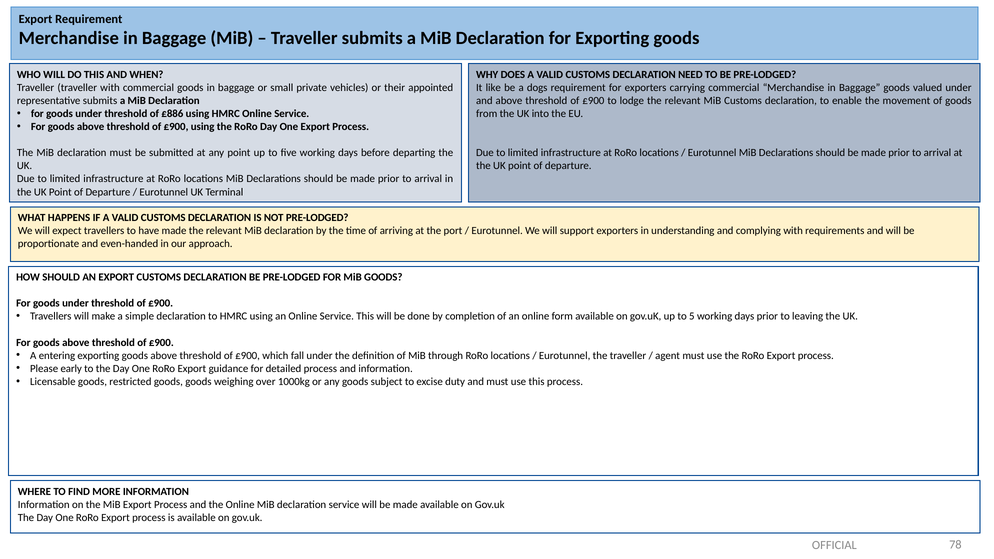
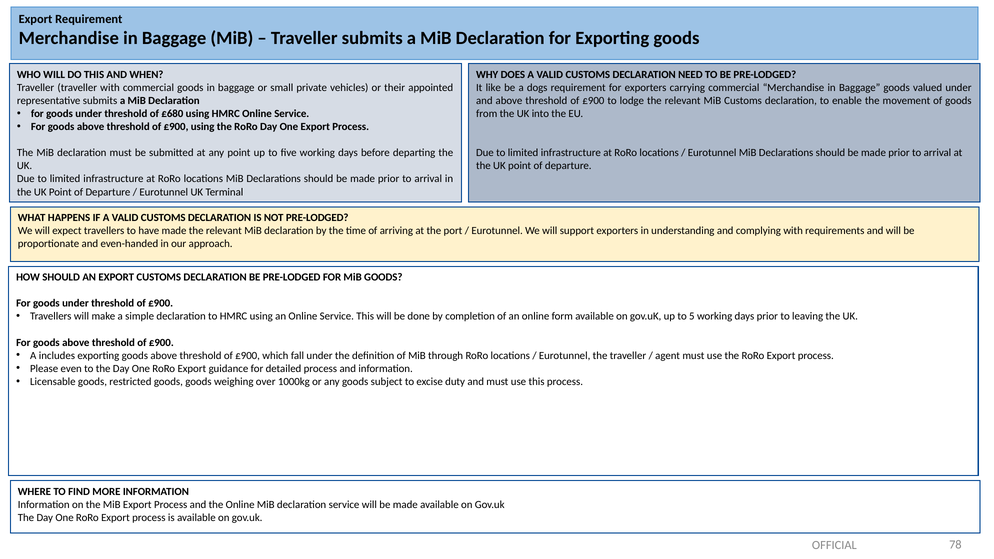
£886: £886 -> £680
entering: entering -> includes
early: early -> even
